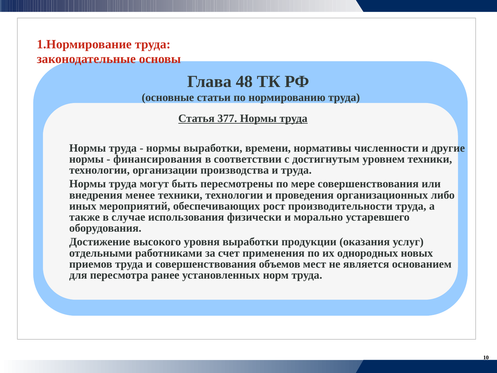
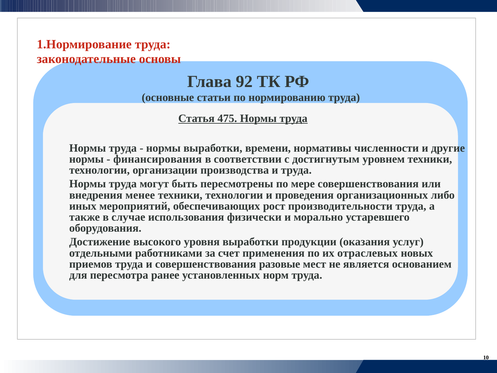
48: 48 -> 92
377: 377 -> 475
однородных: однородных -> отраслевых
объемов: объемов -> разовые
